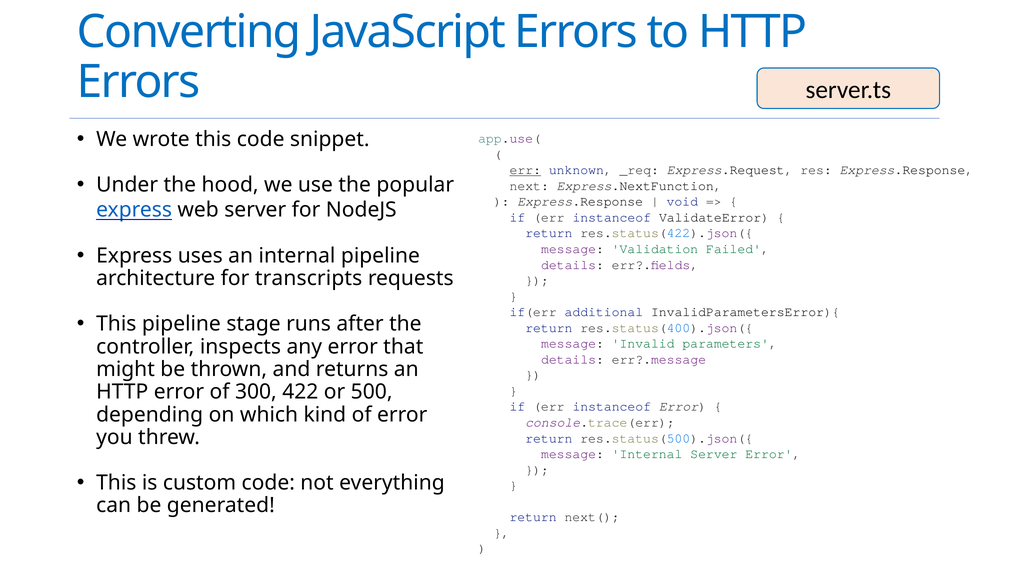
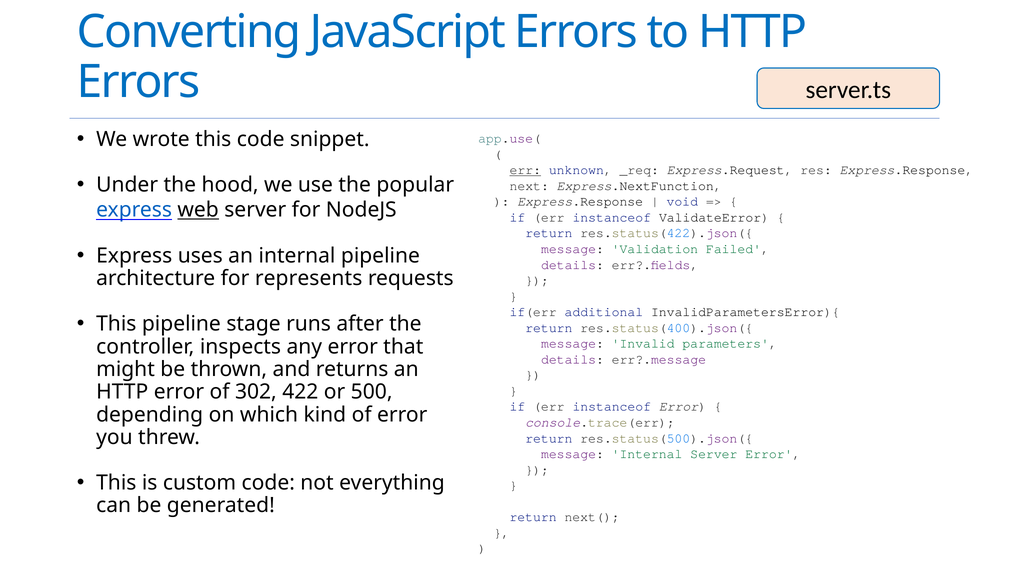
web underline: none -> present
transcripts: transcripts -> represents
300: 300 -> 302
